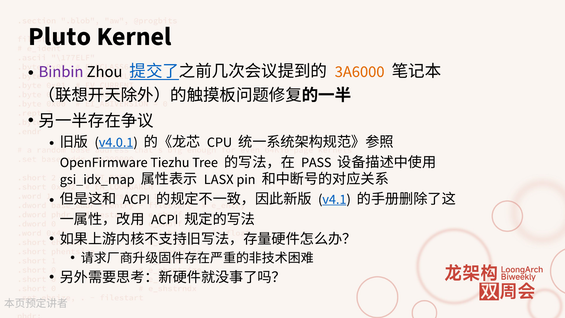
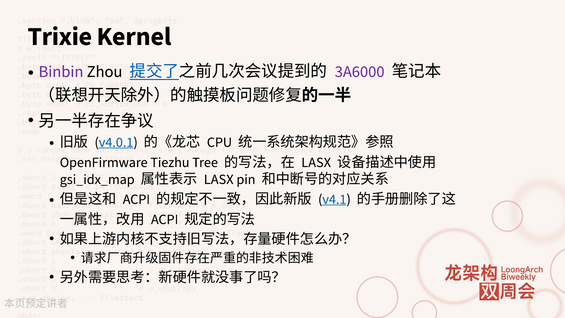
Pluto: Pluto -> Trixie
3A6000 colour: orange -> purple
PASS at (316, 162): PASS -> LASX
